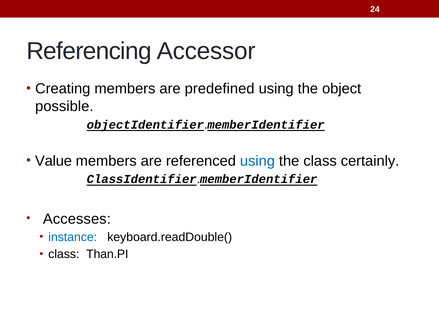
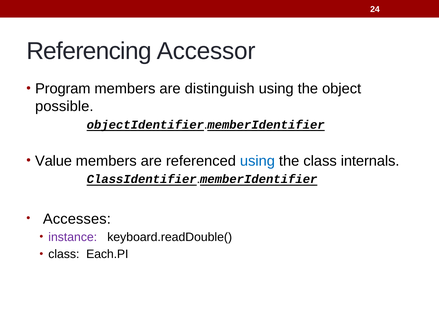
Creating: Creating -> Program
predefined: predefined -> distinguish
certainly: certainly -> internals
instance colour: blue -> purple
Than.PI: Than.PI -> Each.PI
